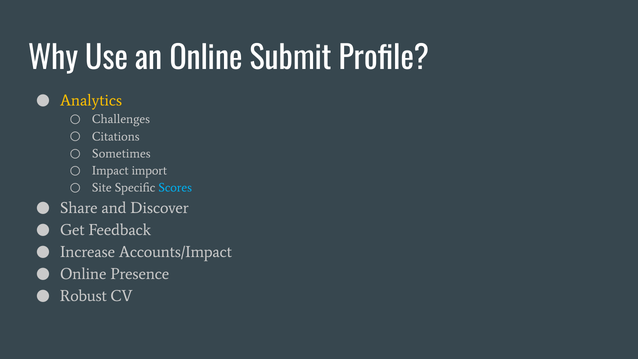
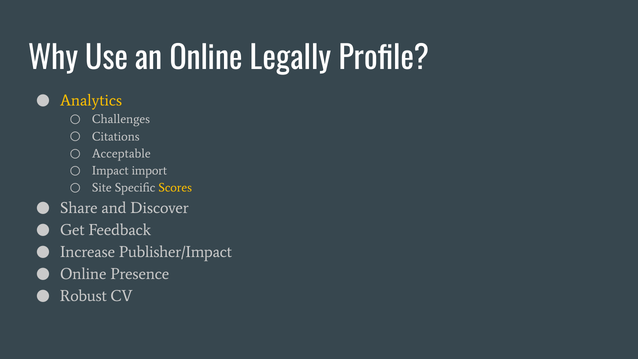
Submit: Submit -> Legally
Sometimes: Sometimes -> Acceptable
Scores colour: light blue -> yellow
Accounts/Impact: Accounts/Impact -> Publisher/Impact
